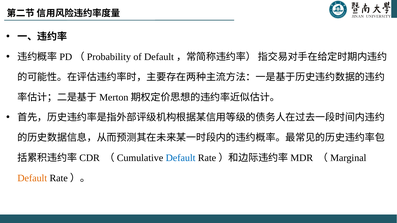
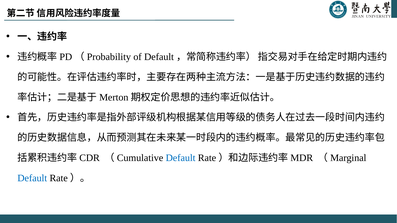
Default at (32, 178) colour: orange -> blue
